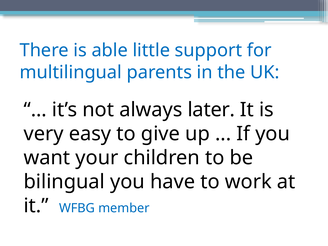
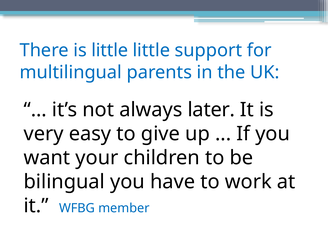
is able: able -> little
